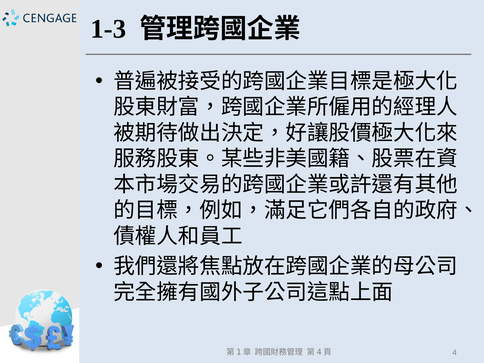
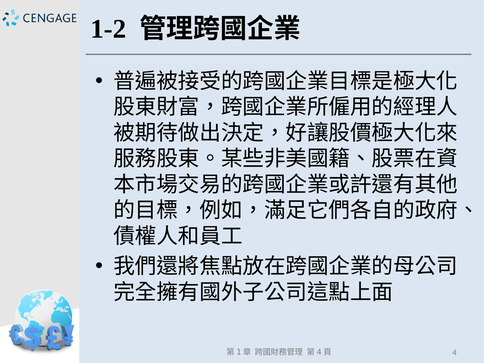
1-3: 1-3 -> 1-2
